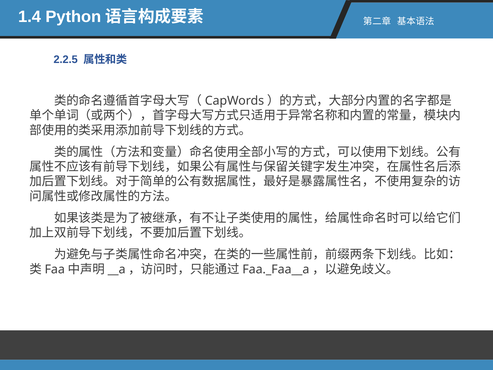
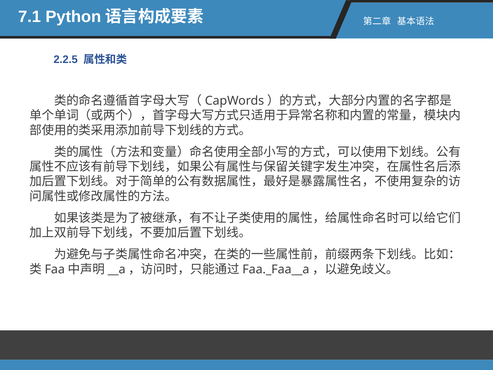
1.4: 1.4 -> 7.1
